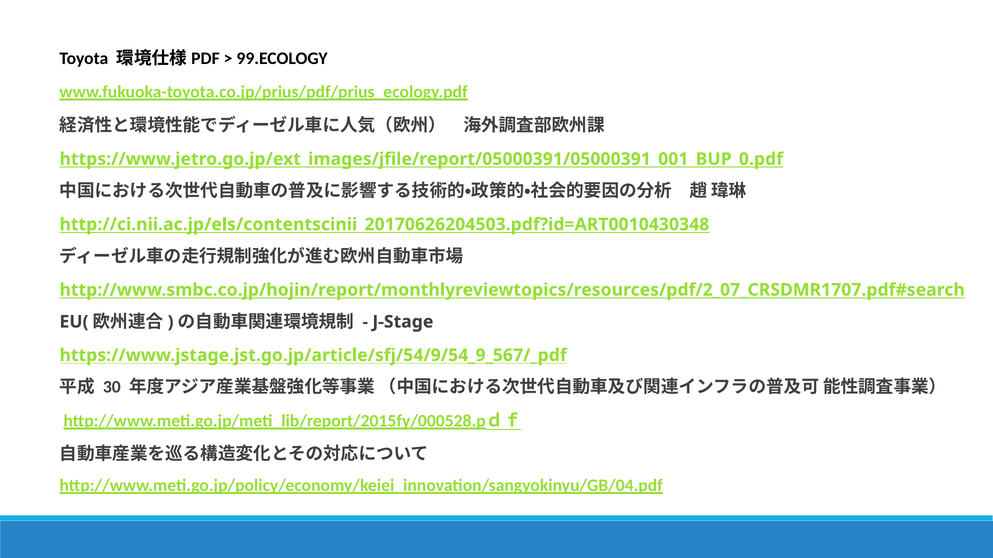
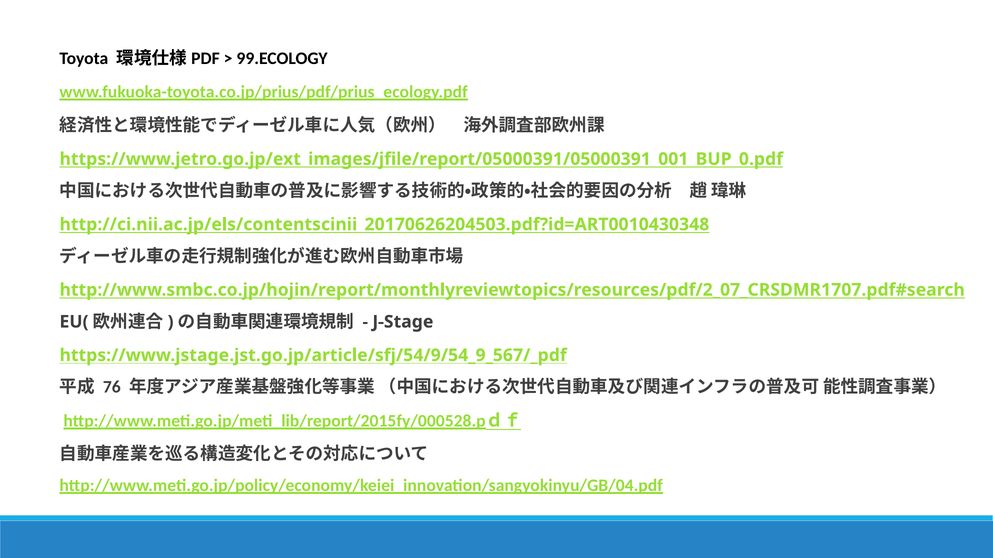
30: 30 -> 76
